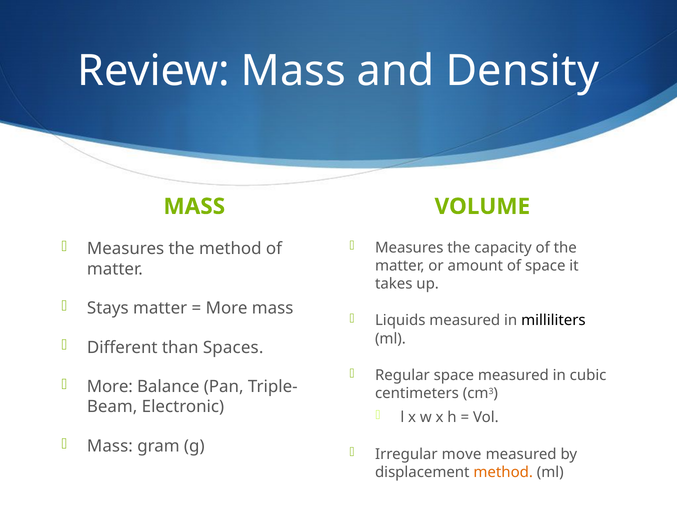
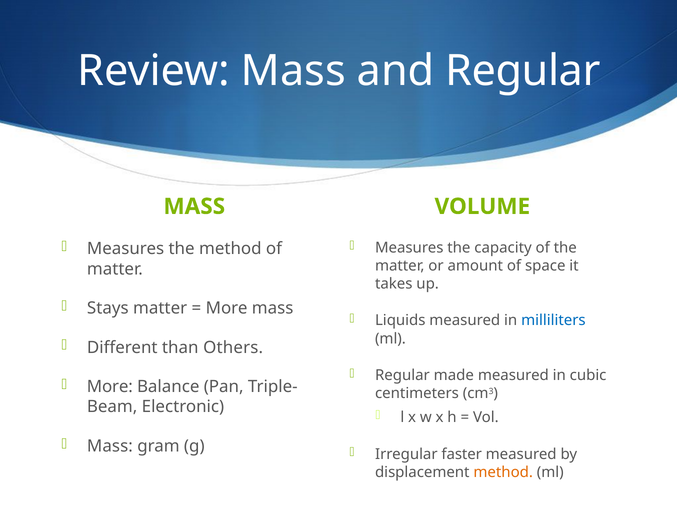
and Density: Density -> Regular
milliliters colour: black -> blue
Spaces: Spaces -> Others
Regular space: space -> made
move: move -> faster
